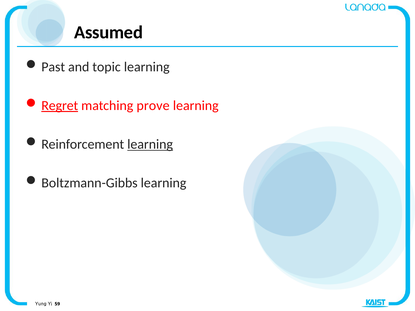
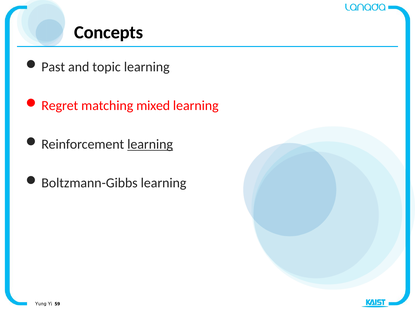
Assumed: Assumed -> Concepts
Regret underline: present -> none
prove: prove -> mixed
